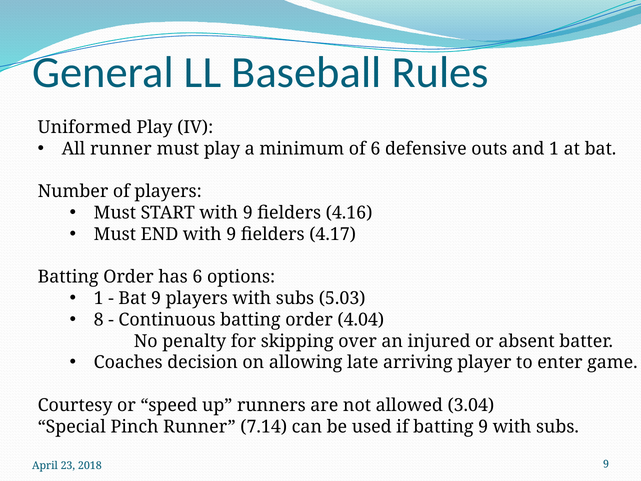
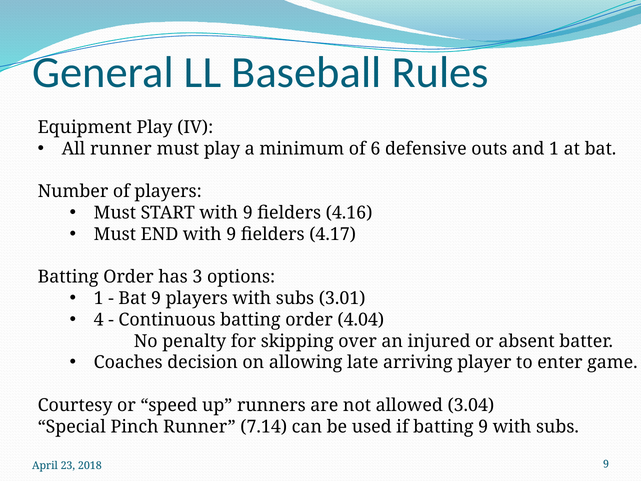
Uniformed: Uniformed -> Equipment
has 6: 6 -> 3
5.03: 5.03 -> 3.01
8: 8 -> 4
